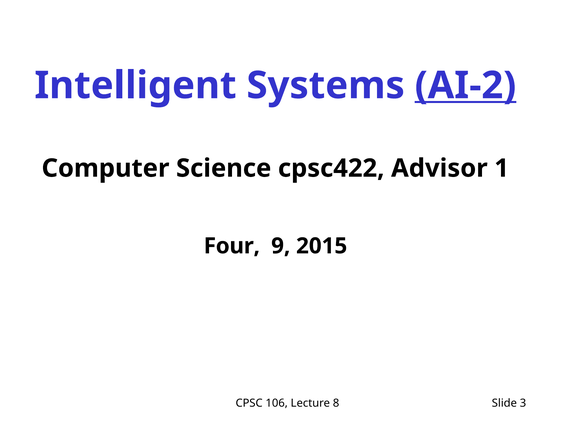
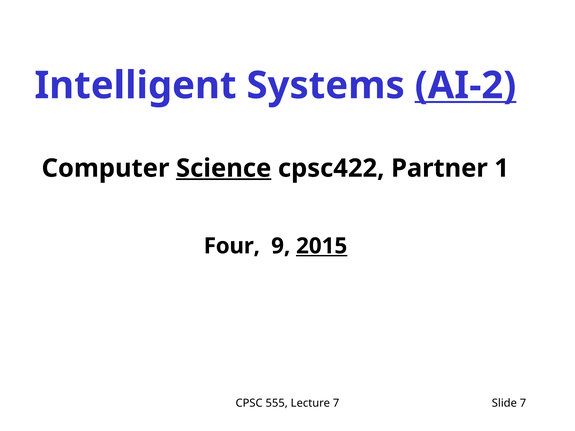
Science underline: none -> present
Advisor: Advisor -> Partner
2015 underline: none -> present
106: 106 -> 555
Lecture 8: 8 -> 7
Slide 3: 3 -> 7
